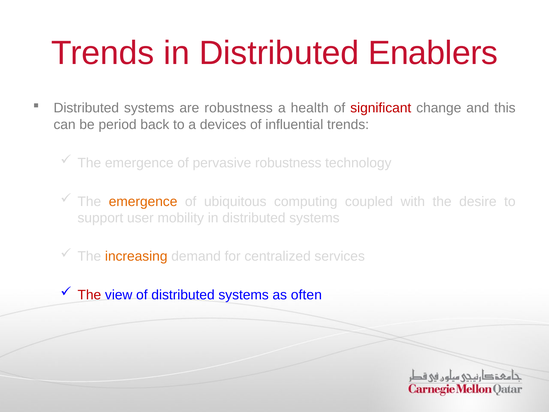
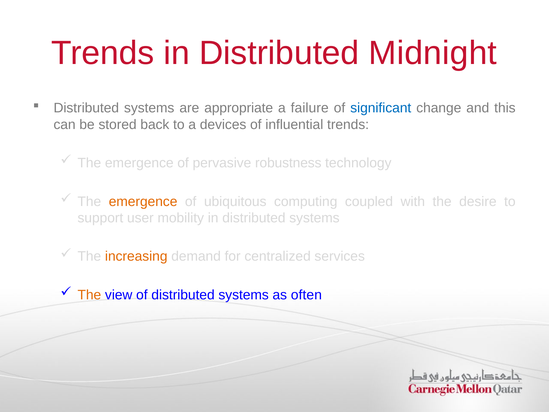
Enablers: Enablers -> Midnight
are robustness: robustness -> appropriate
health: health -> failure
significant colour: red -> blue
period: period -> stored
The at (89, 295) colour: red -> orange
